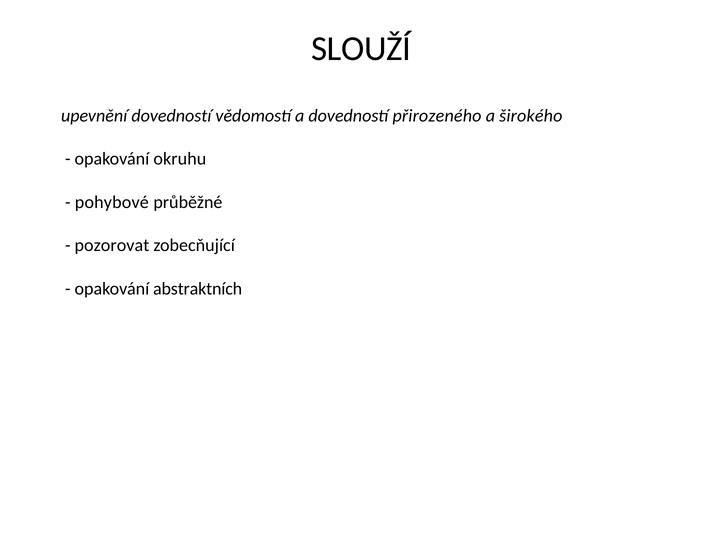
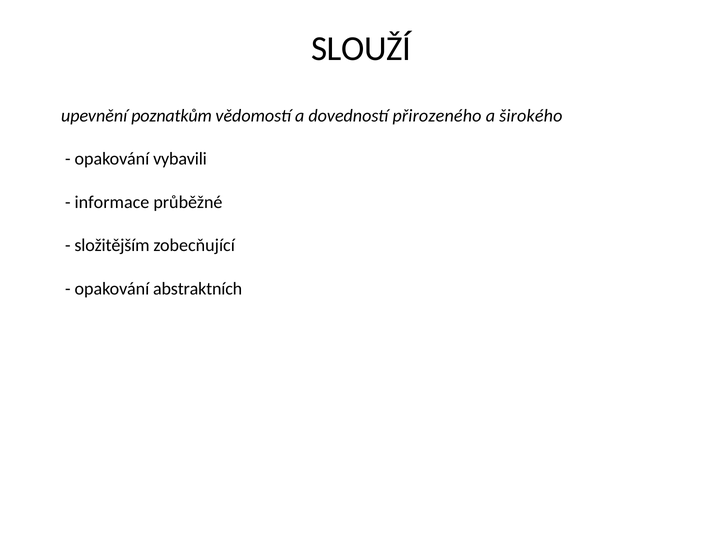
upevnění dovedností: dovedností -> poznatkům
okruhu: okruhu -> vybavili
pohybové: pohybové -> informace
pozorovat: pozorovat -> složitějším
